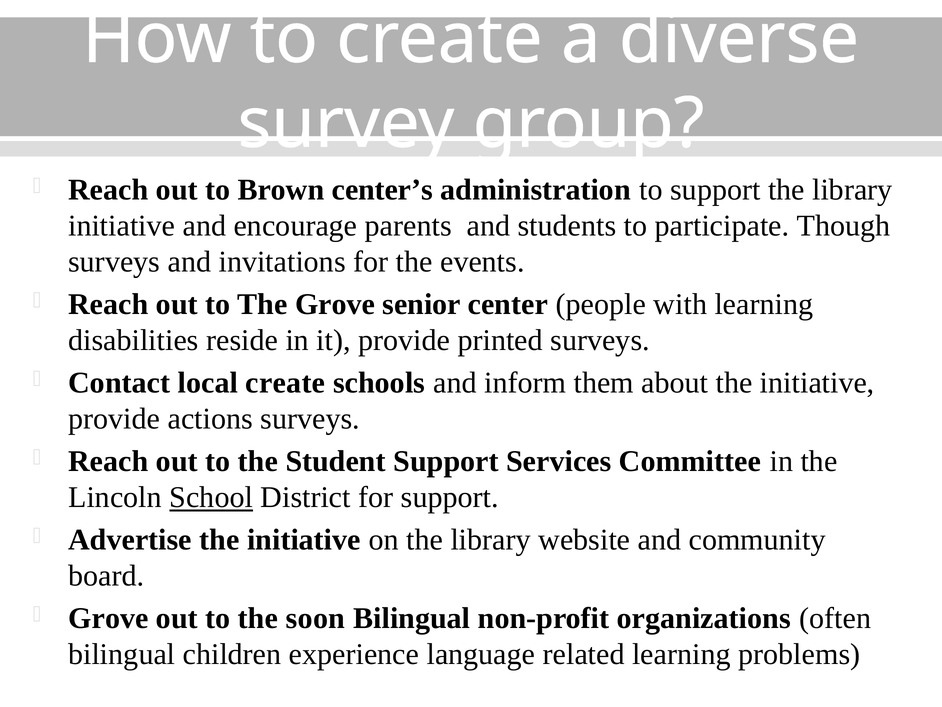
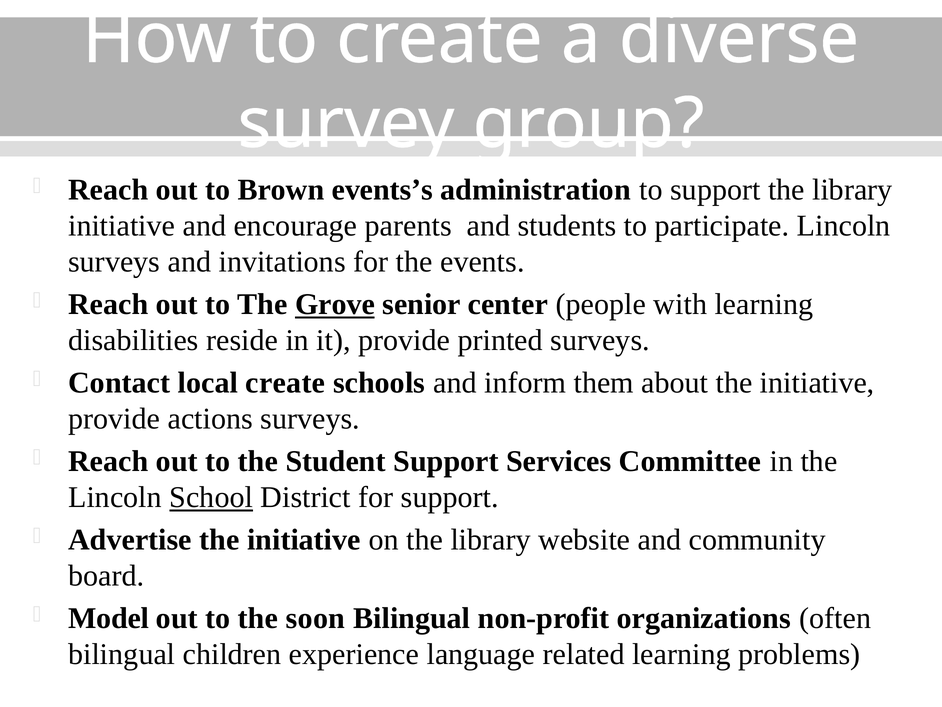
center’s: center’s -> events’s
participate Though: Though -> Lincoln
Grove at (335, 304) underline: none -> present
Grove at (108, 618): Grove -> Model
